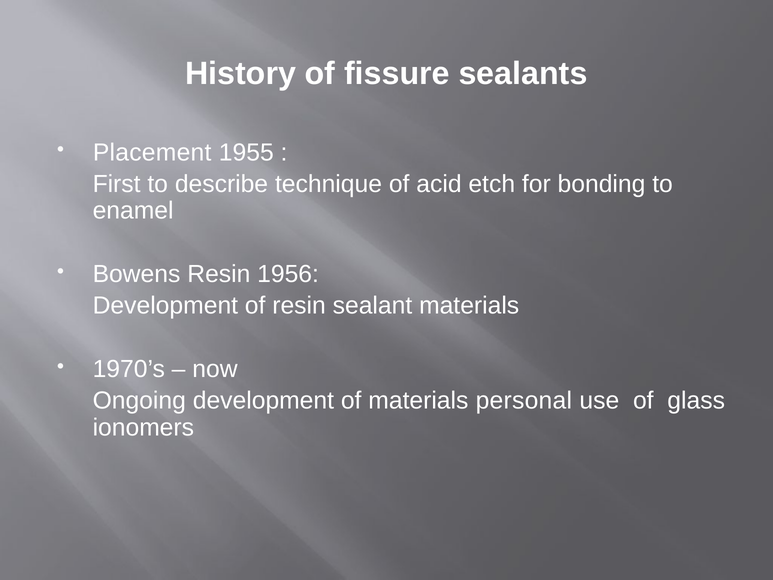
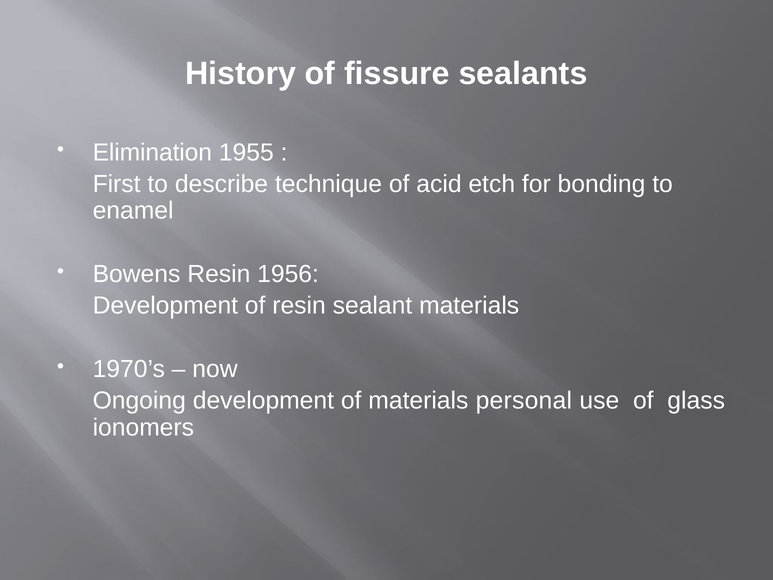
Placement: Placement -> Elimination
